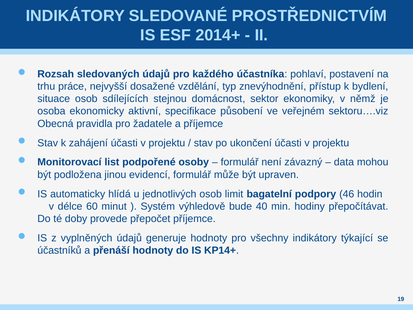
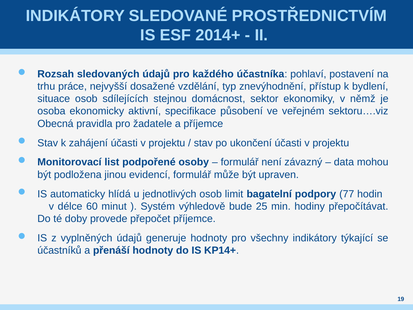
46: 46 -> 77
40: 40 -> 25
